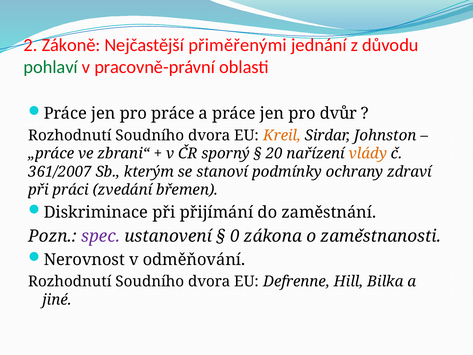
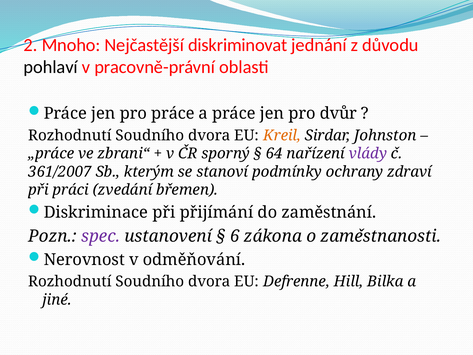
Zákoně: Zákoně -> Mnoho
přiměřenými: přiměřenými -> diskriminovat
pohlaví colour: green -> black
20: 20 -> 64
vlády colour: orange -> purple
0: 0 -> 6
